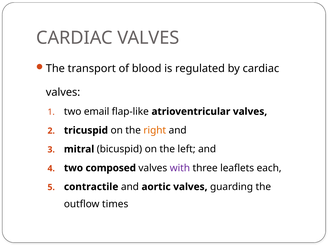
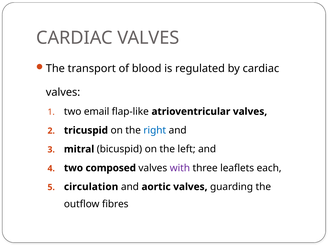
right colour: orange -> blue
contractile: contractile -> circulation
times: times -> fibres
